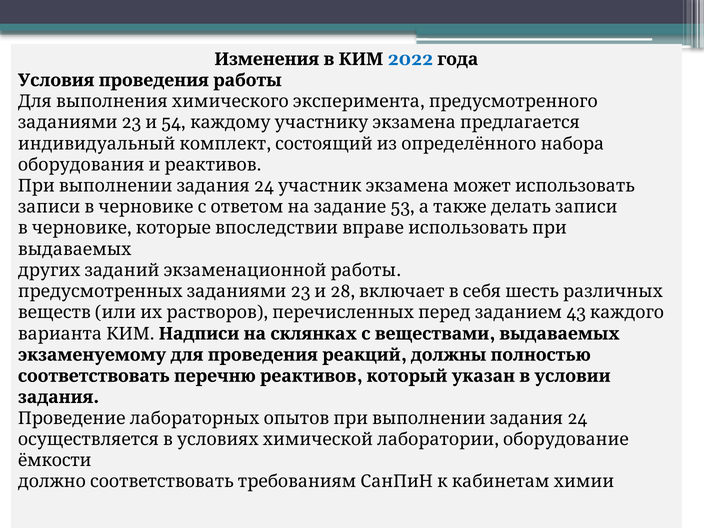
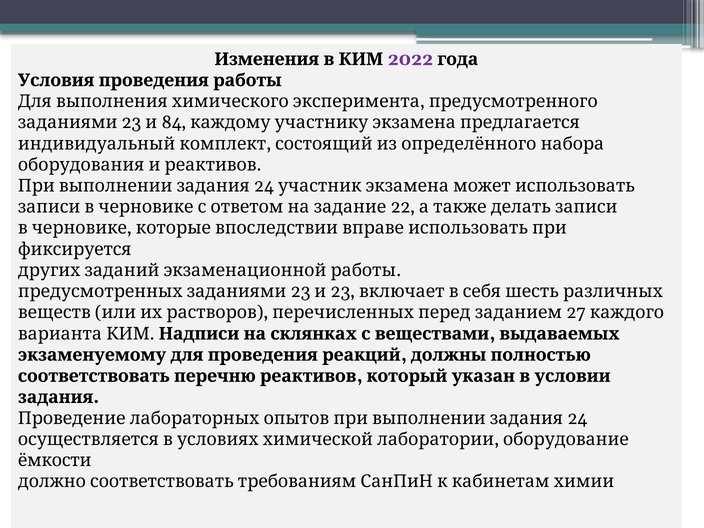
2022 colour: blue -> purple
54: 54 -> 84
53: 53 -> 22
выдаваемых at (75, 249): выдаваемых -> фиксируется
23 28: 28 -> 23
43: 43 -> 27
